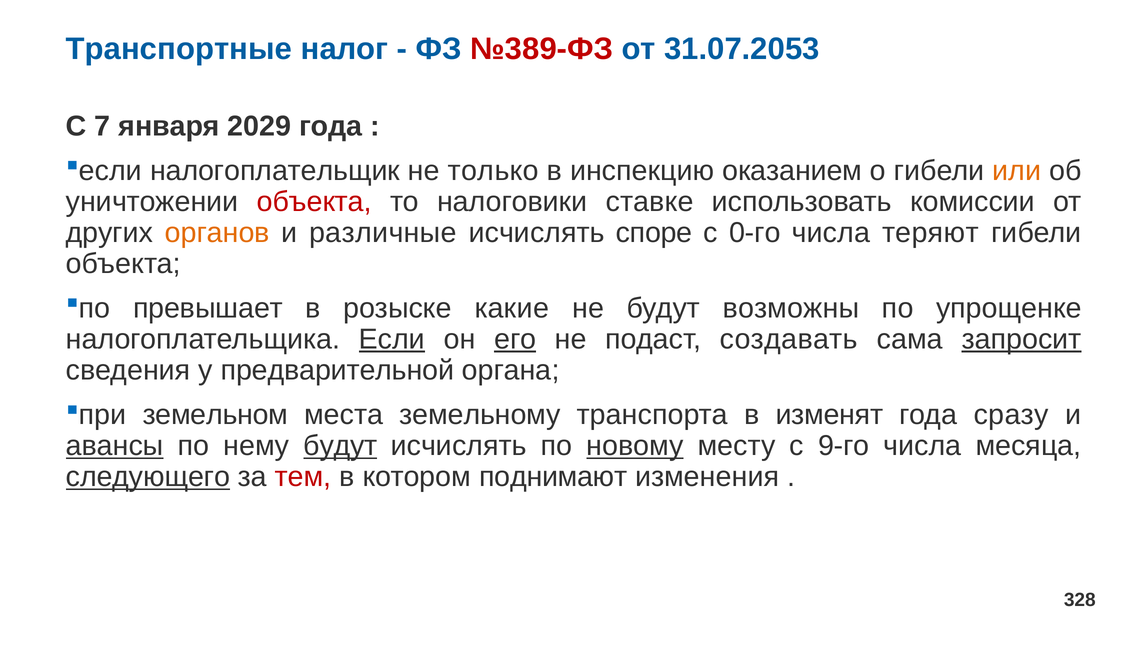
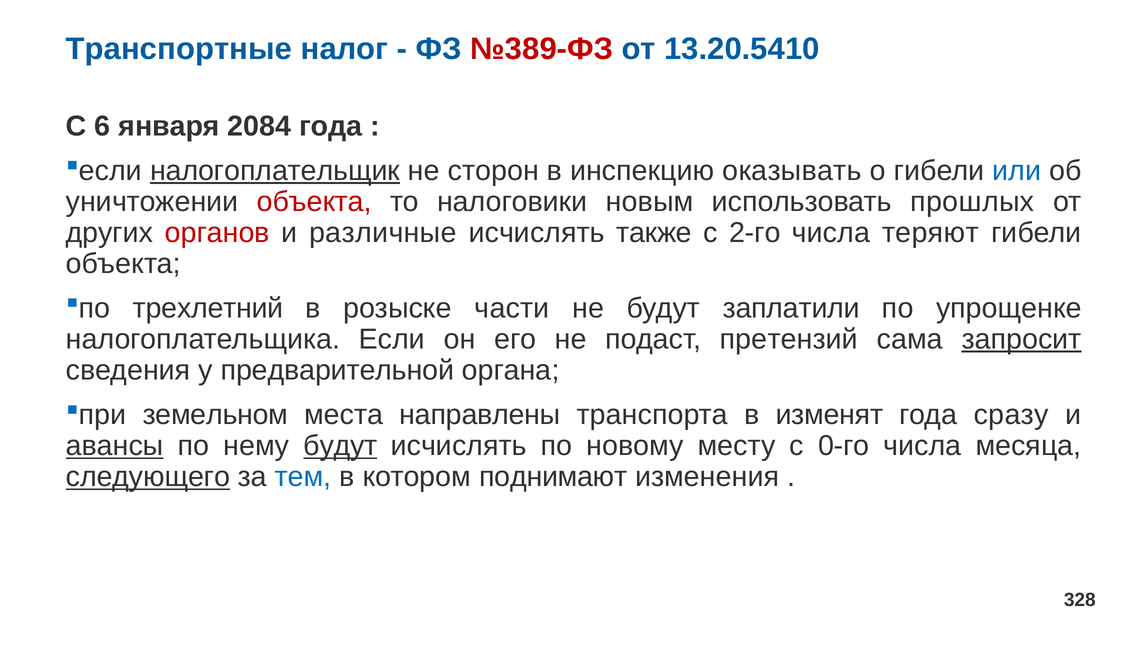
31.07.2053: 31.07.2053 -> 13.20.5410
7: 7 -> 6
2029: 2029 -> 2084
налогоплательщик underline: none -> present
только: только -> сторон
оказанием: оказанием -> оказывать
или colour: orange -> blue
ставке: ставке -> новым
комиссии: комиссии -> прошлых
органов colour: orange -> red
споре: споре -> также
0-го: 0-го -> 2-го
превышает: превышает -> трехлетний
какие: какие -> части
возможны: возможны -> заплатили
Если underline: present -> none
его underline: present -> none
создавать: создавать -> претензий
земельному: земельному -> направлены
новому underline: present -> none
9-го: 9-го -> 0-го
тем colour: red -> blue
